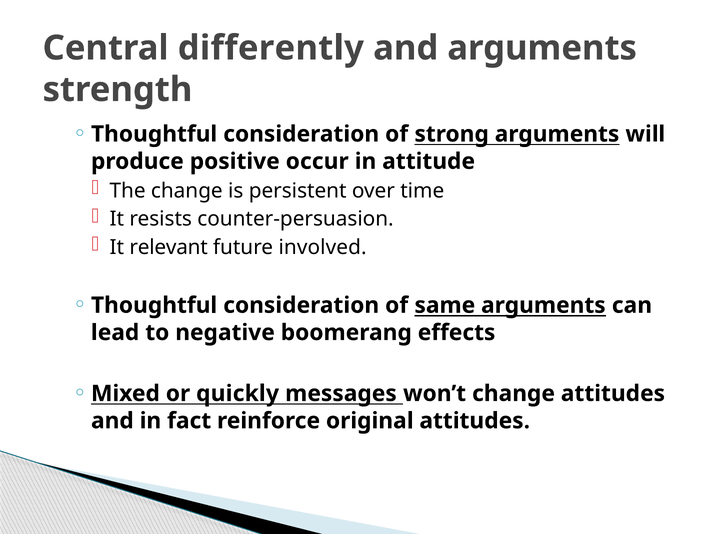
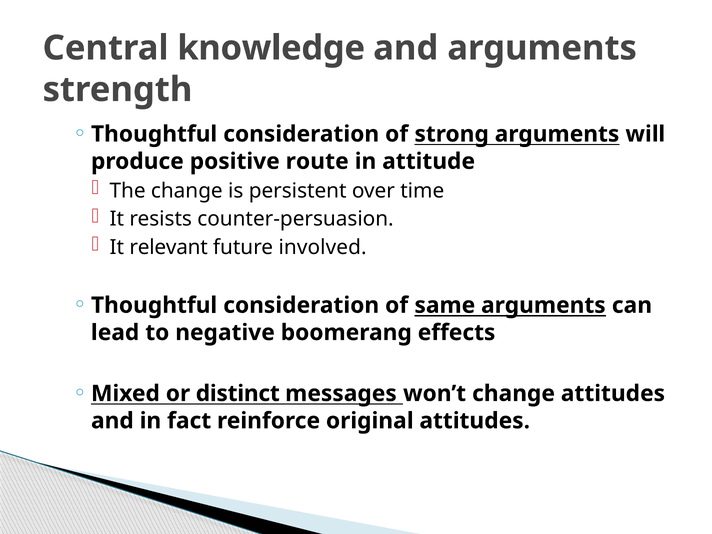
differently: differently -> knowledge
occur: occur -> route
quickly: quickly -> distinct
